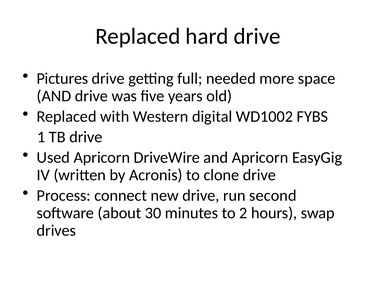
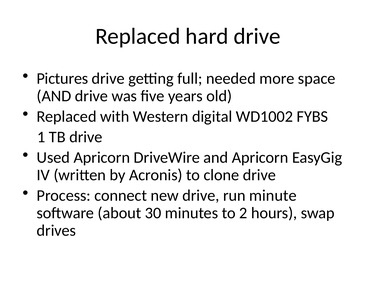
second: second -> minute
